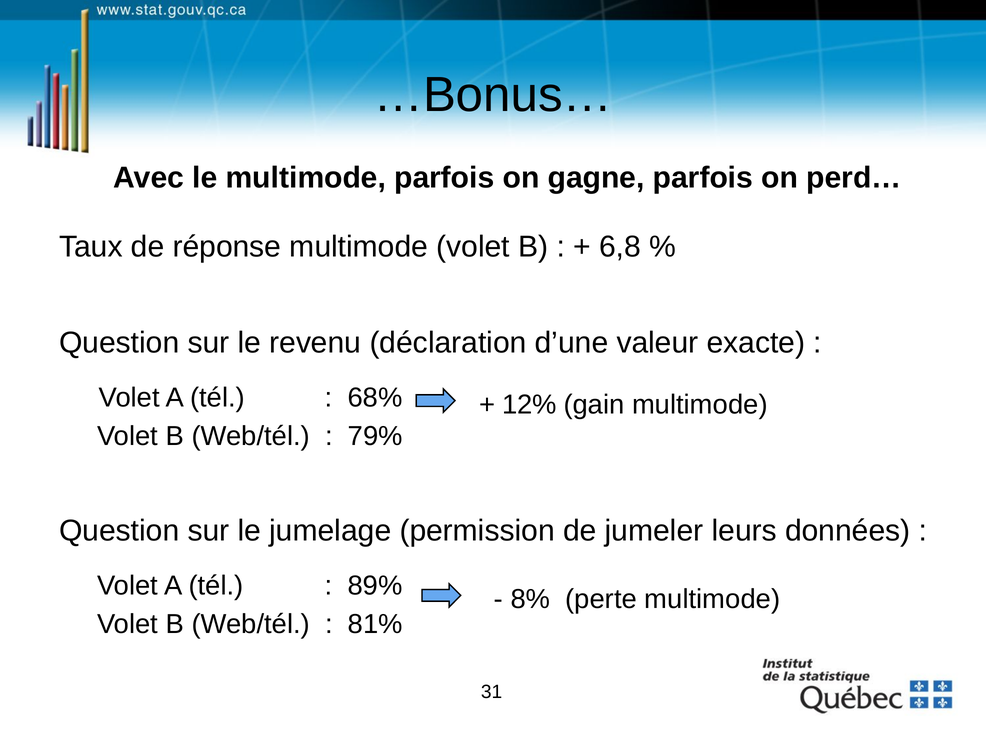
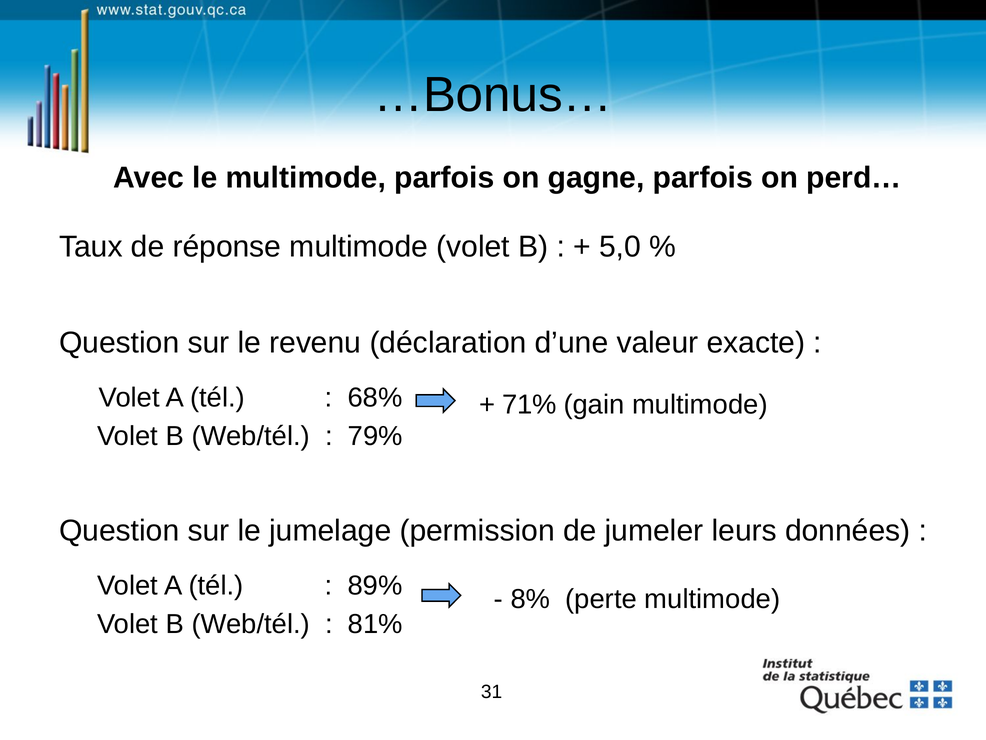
6,8: 6,8 -> 5,0
12%: 12% -> 71%
